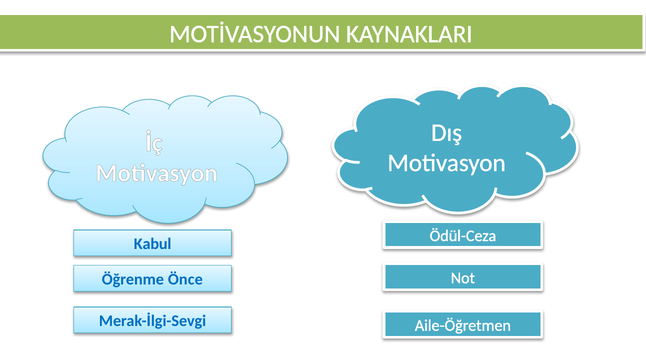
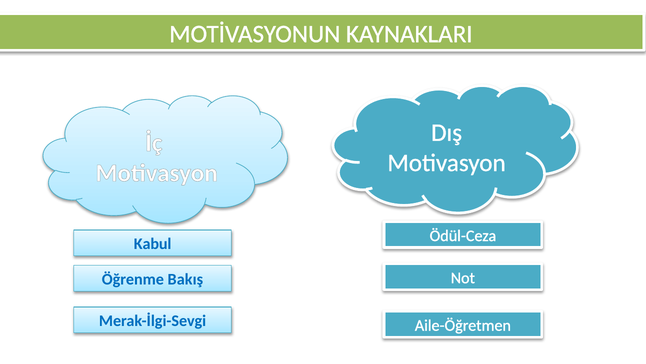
Önce: Önce -> Bakış
